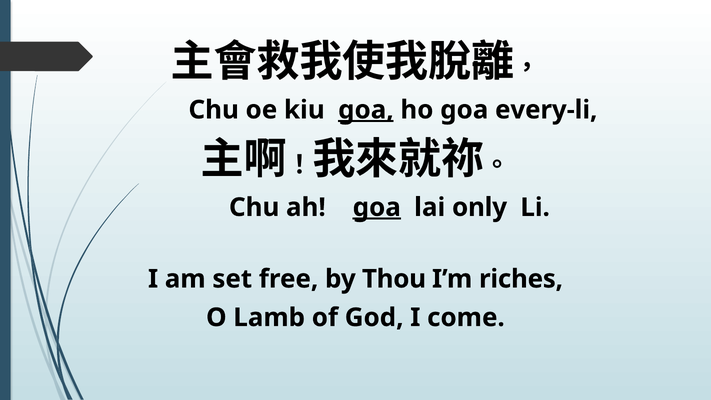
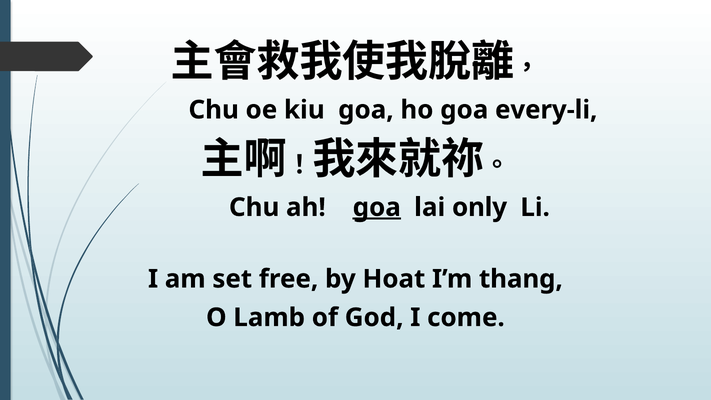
goa at (366, 110) underline: present -> none
Thou: Thou -> Hoat
riches: riches -> thang
